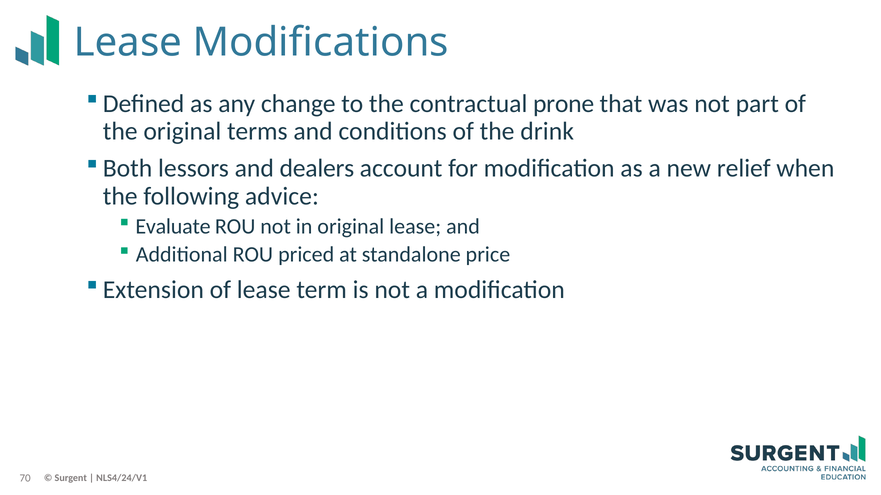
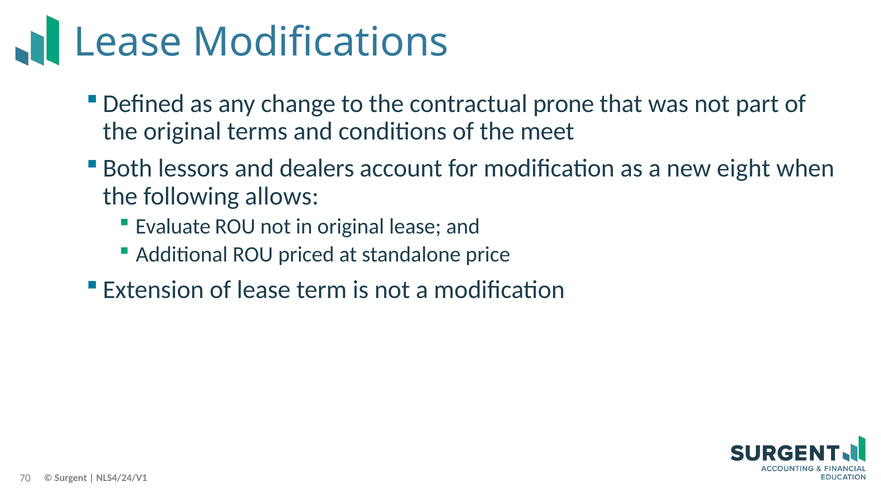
drink: drink -> meet
relief: relief -> eight
advice: advice -> allows
